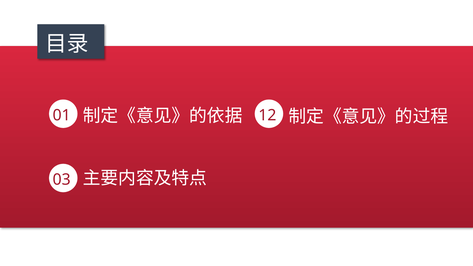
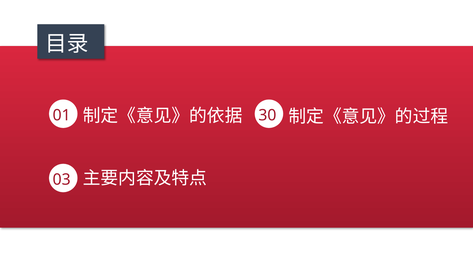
12: 12 -> 30
